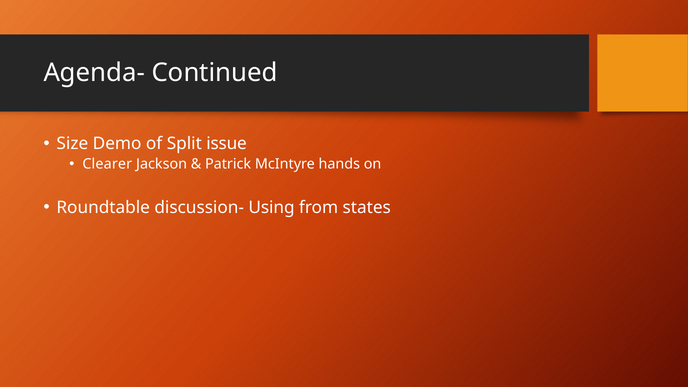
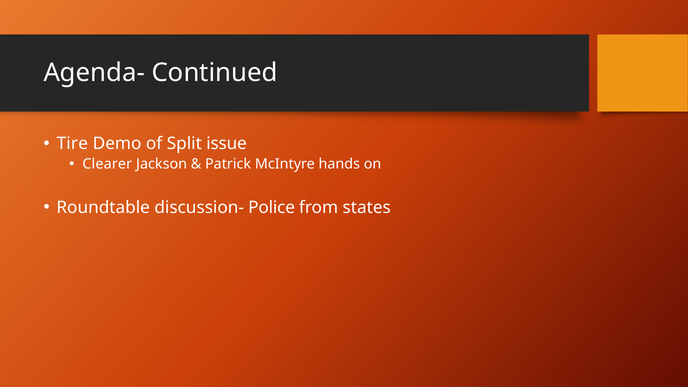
Size: Size -> Tire
Using: Using -> Police
